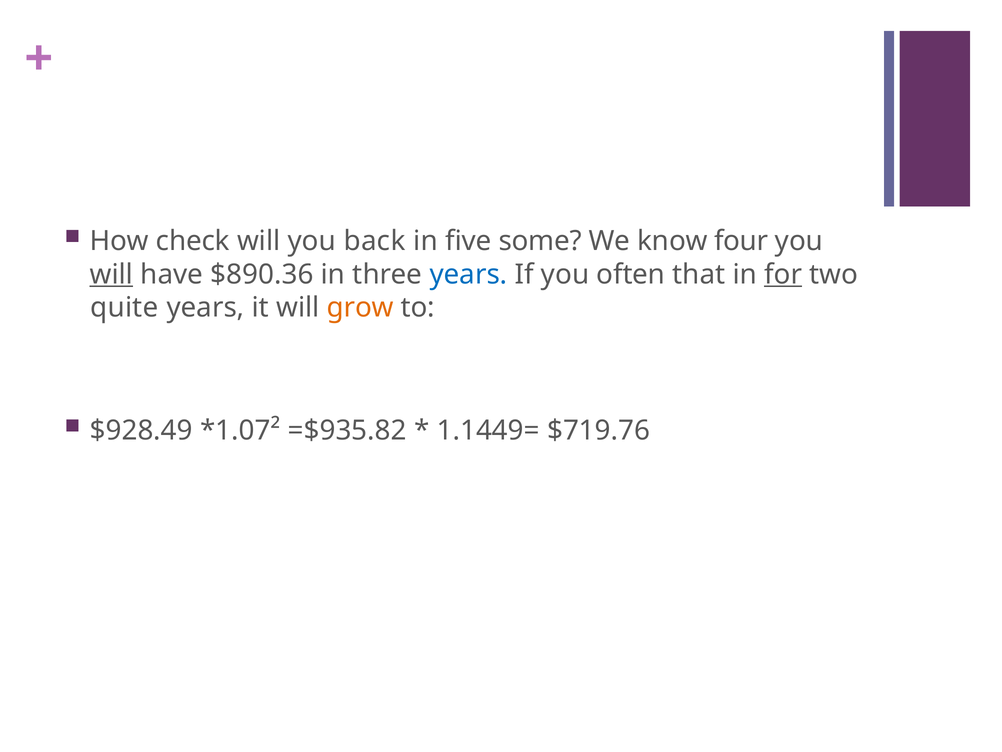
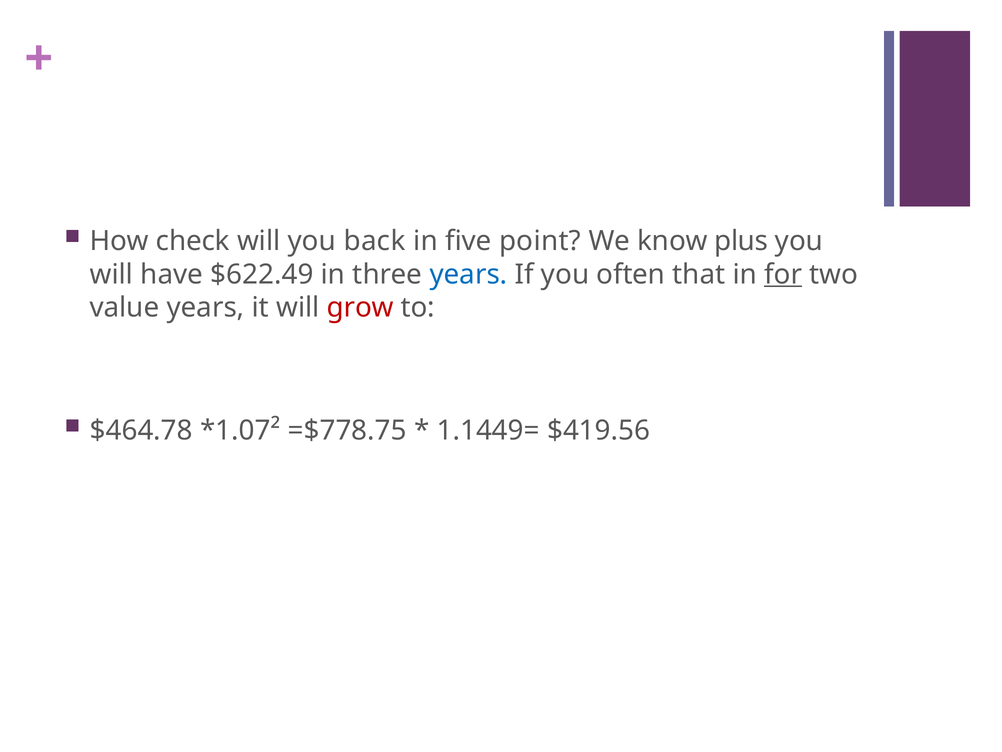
some: some -> point
four: four -> plus
will at (111, 274) underline: present -> none
$890.36: $890.36 -> $622.49
quite: quite -> value
grow colour: orange -> red
$928.49: $928.49 -> $464.78
=$935.82: =$935.82 -> =$778.75
$719.76: $719.76 -> $419.56
